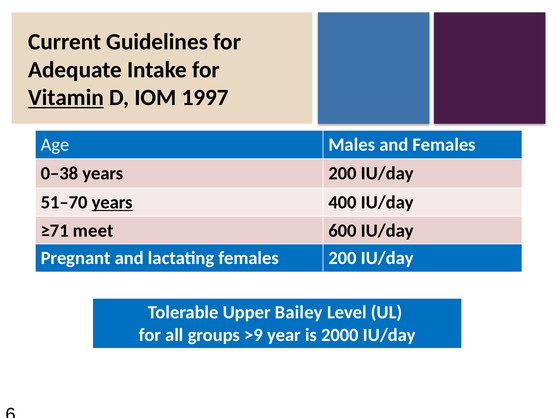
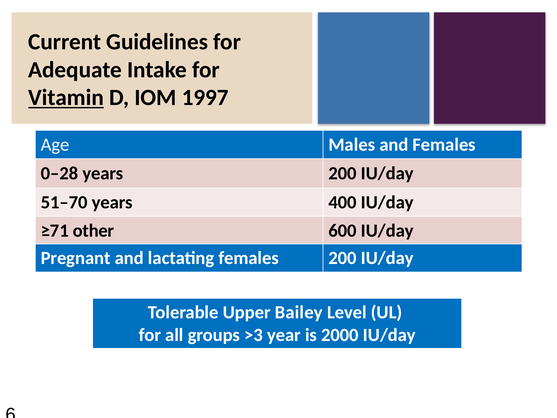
0–38: 0–38 -> 0–28
years at (112, 202) underline: present -> none
meet: meet -> other
>9: >9 -> >3
